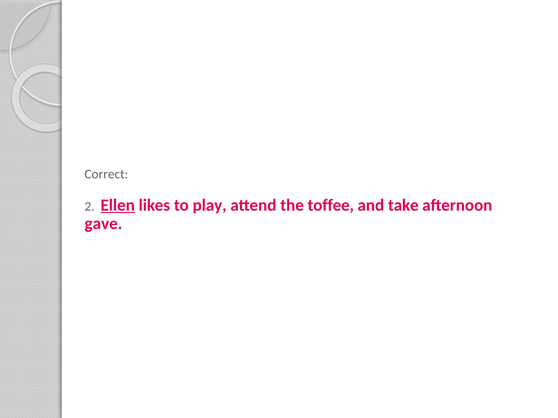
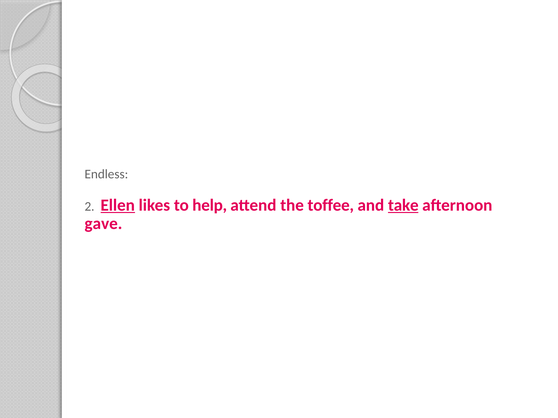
Correct: Correct -> Endless
play: play -> help
take underline: none -> present
